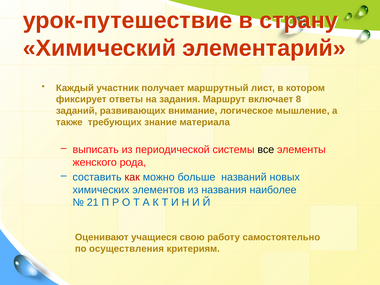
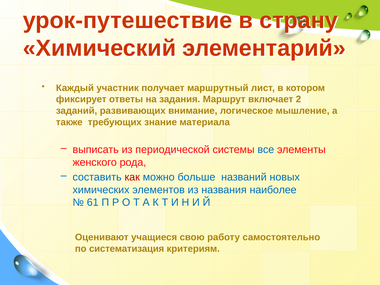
8: 8 -> 2
все colour: black -> blue
21: 21 -> 61
осуществления: осуществления -> систематизация
